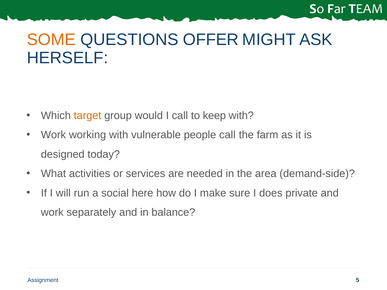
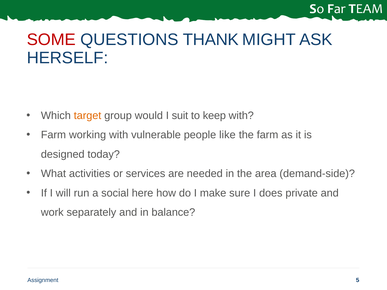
SOME colour: orange -> red
OFFER: OFFER -> THANK
I call: call -> suit
Work at (53, 135): Work -> Farm
people call: call -> like
